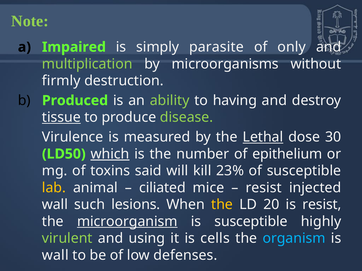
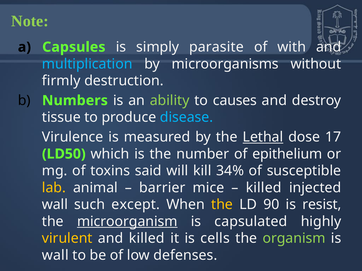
Impaired: Impaired -> Capsules
only: only -> with
multiplication colour: light green -> light blue
Produced: Produced -> Numbers
having: having -> causes
tissue underline: present -> none
disease colour: light green -> light blue
30: 30 -> 17
which underline: present -> none
23%: 23% -> 34%
ciliated: ciliated -> barrier
resist at (264, 188): resist -> killed
lesions: lesions -> except
20: 20 -> 90
is susceptible: susceptible -> capsulated
virulent colour: light green -> yellow
and using: using -> killed
organism colour: light blue -> light green
